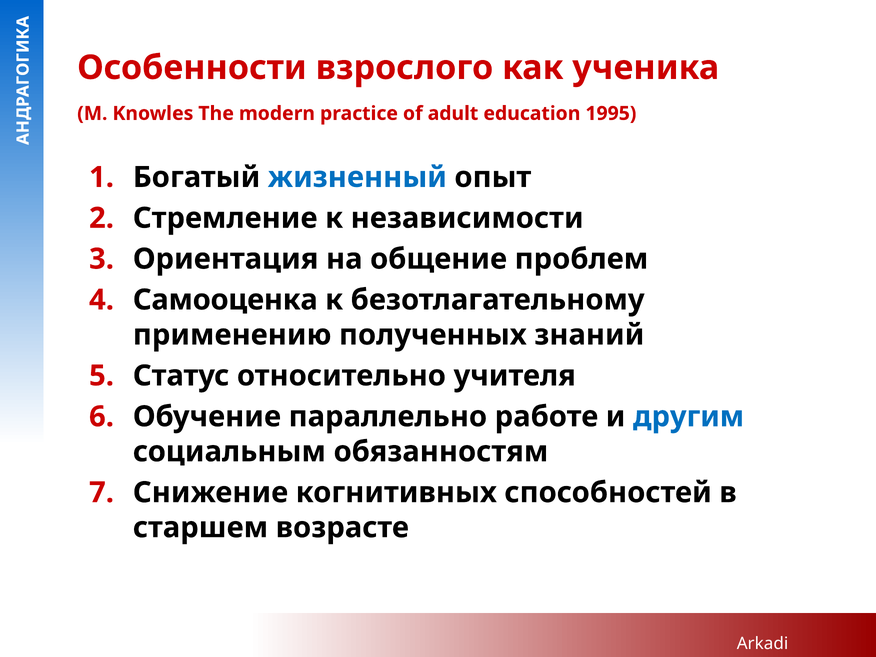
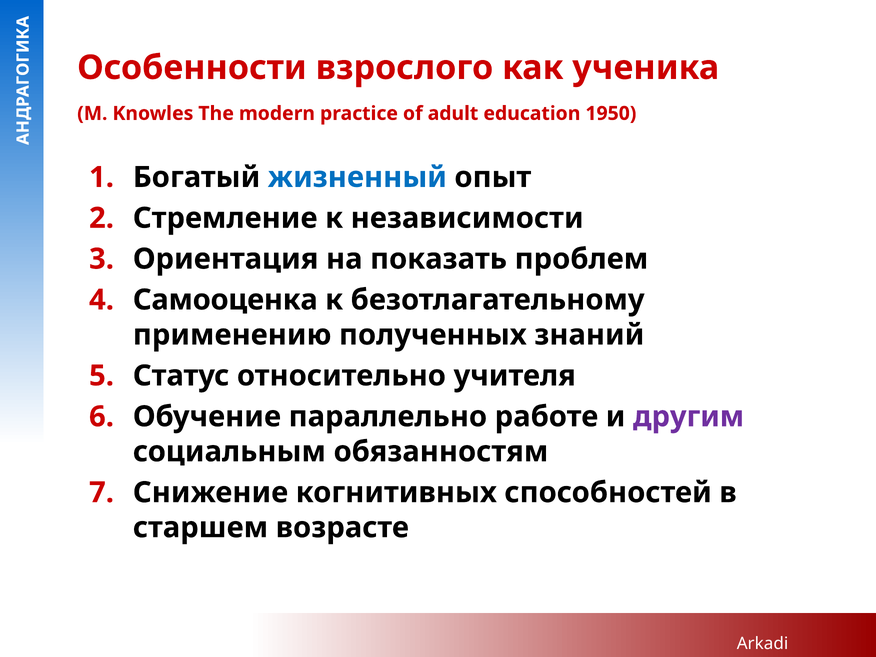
1995: 1995 -> 1950
общение: общение -> показать
другим colour: blue -> purple
